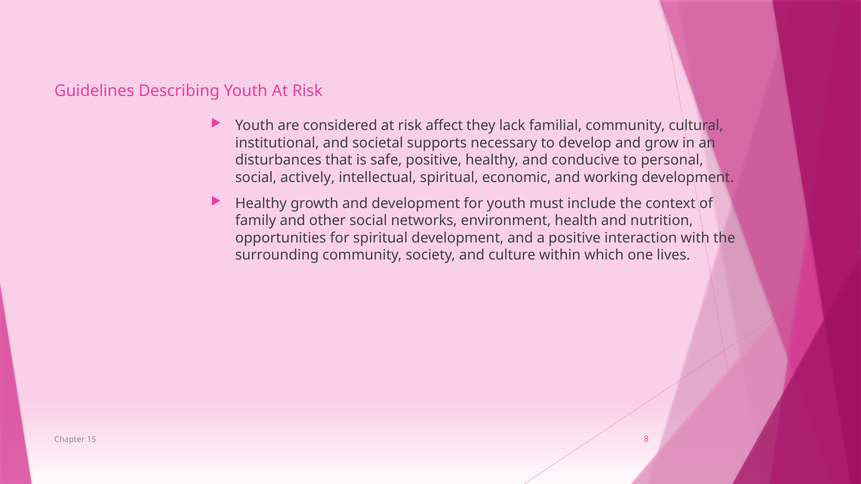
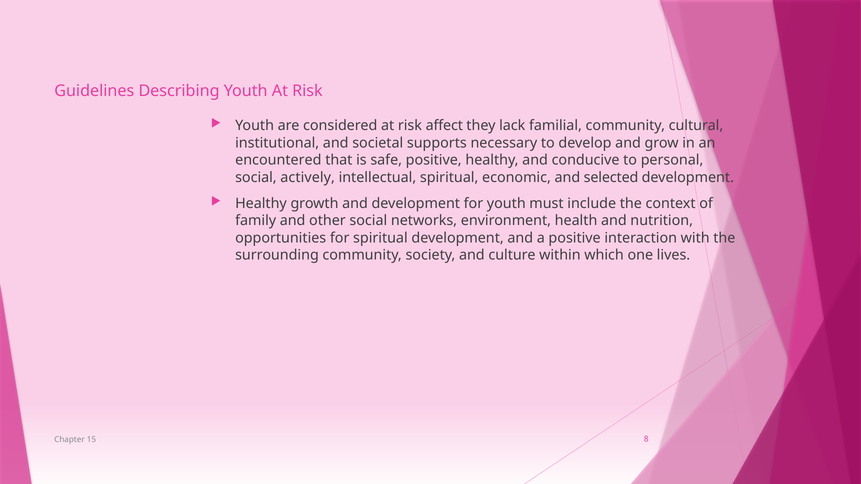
disturbances: disturbances -> encountered
working: working -> selected
